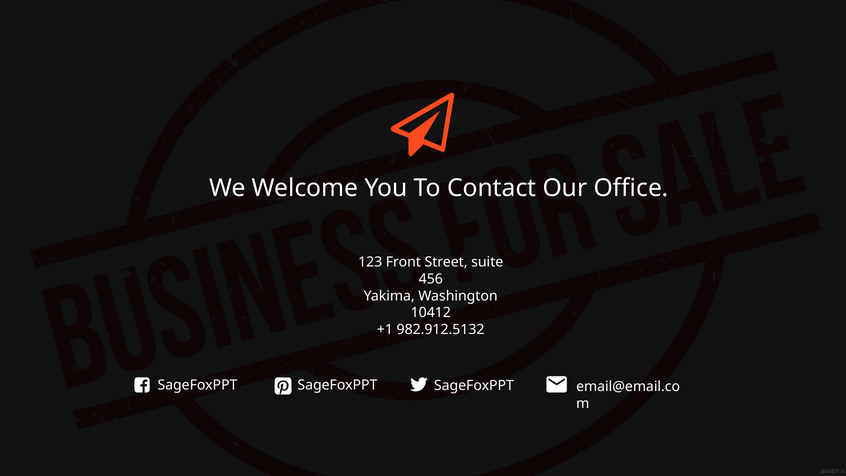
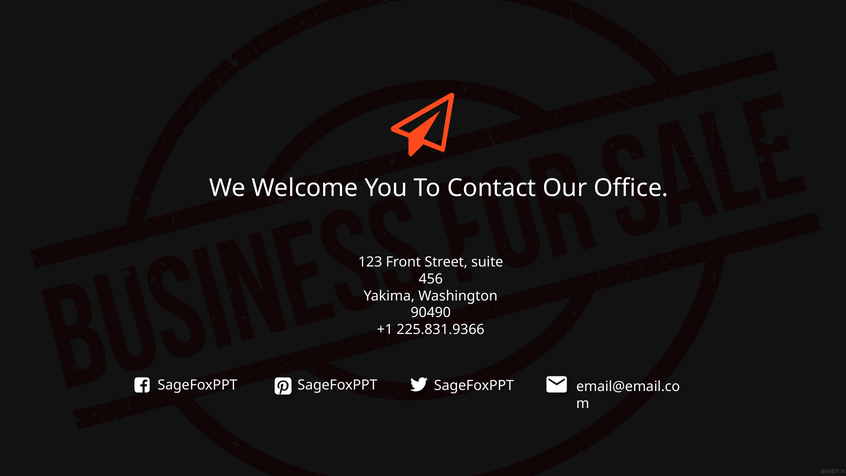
10412: 10412 -> 90490
982.912.5132: 982.912.5132 -> 225.831.9366
